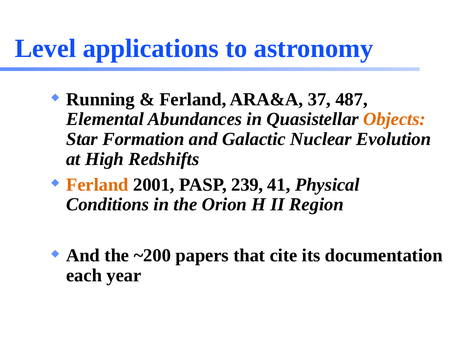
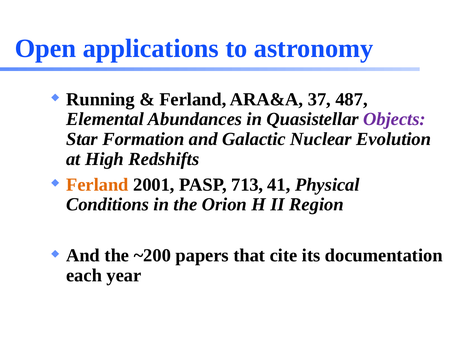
Level: Level -> Open
Objects colour: orange -> purple
239: 239 -> 713
